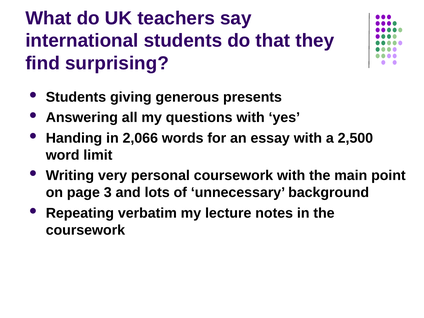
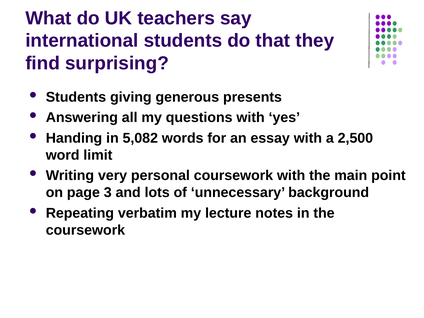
2,066: 2,066 -> 5,082
